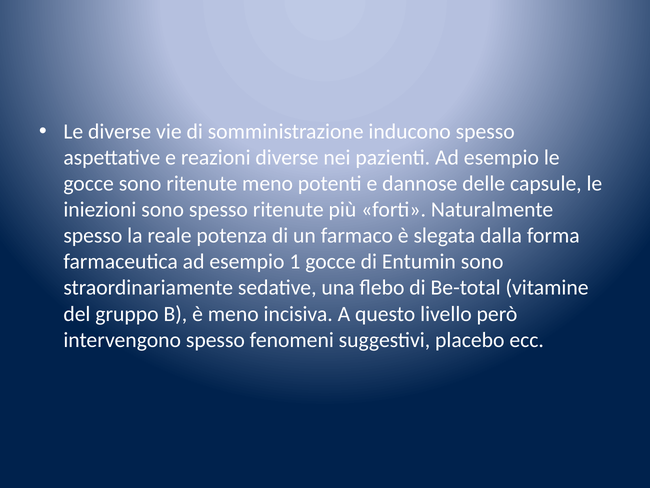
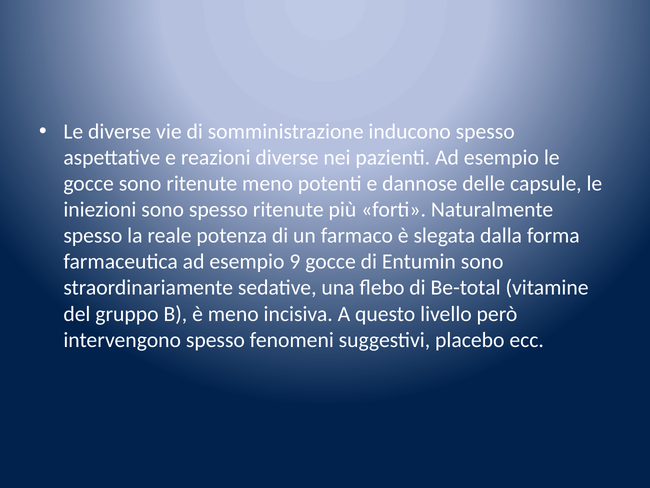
1: 1 -> 9
